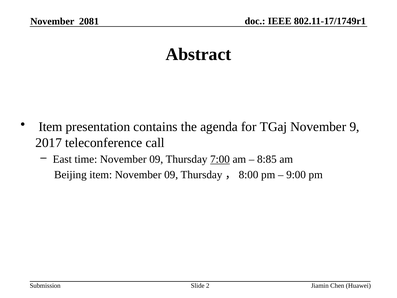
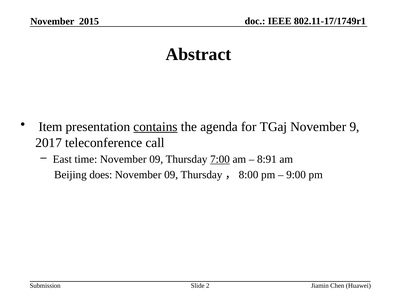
2081: 2081 -> 2015
contains underline: none -> present
8:85: 8:85 -> 8:91
Beijing item: item -> does
